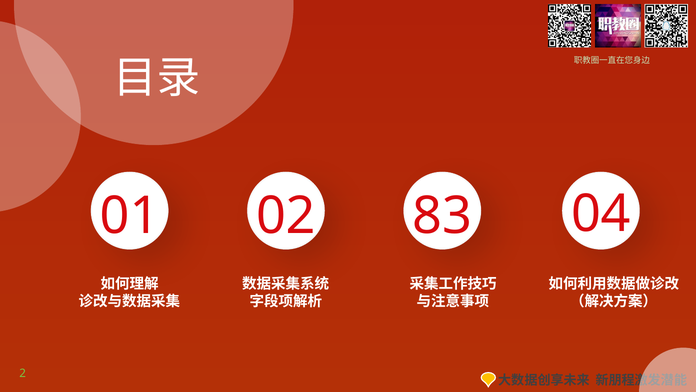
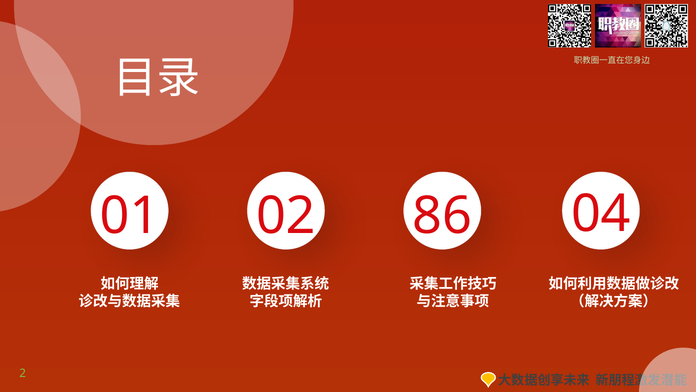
83: 83 -> 86
